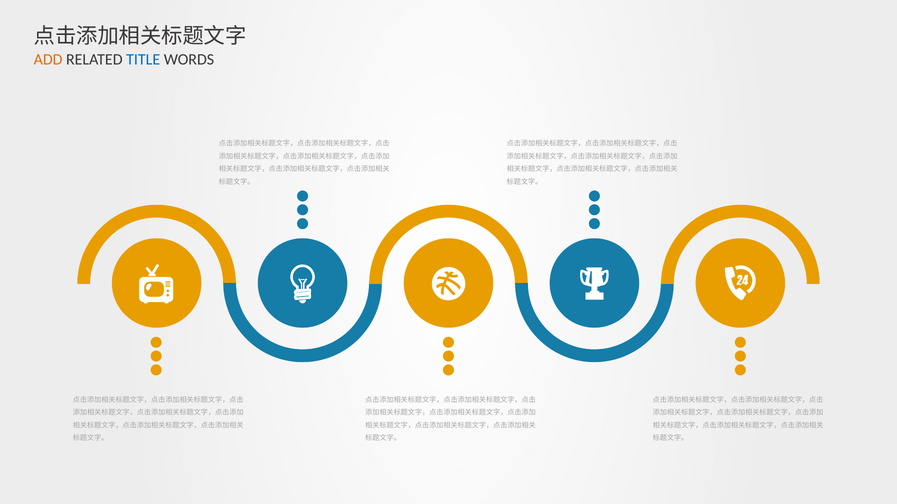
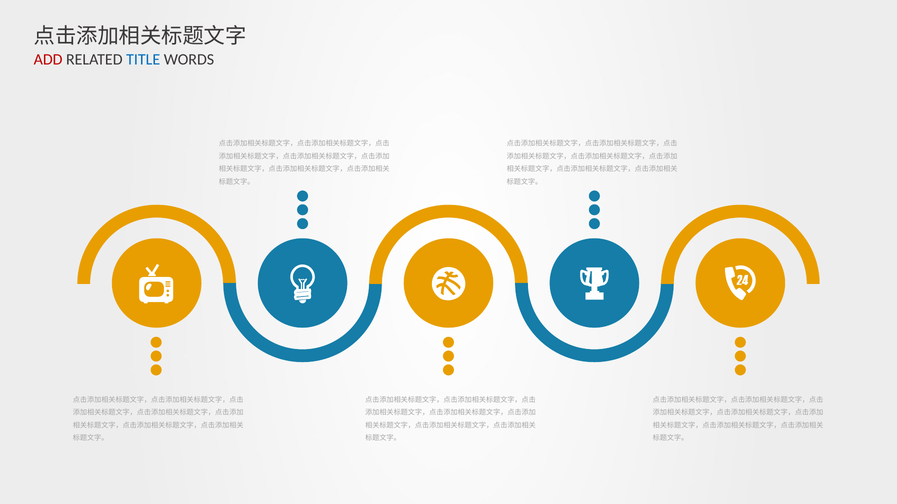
ADD colour: orange -> red
